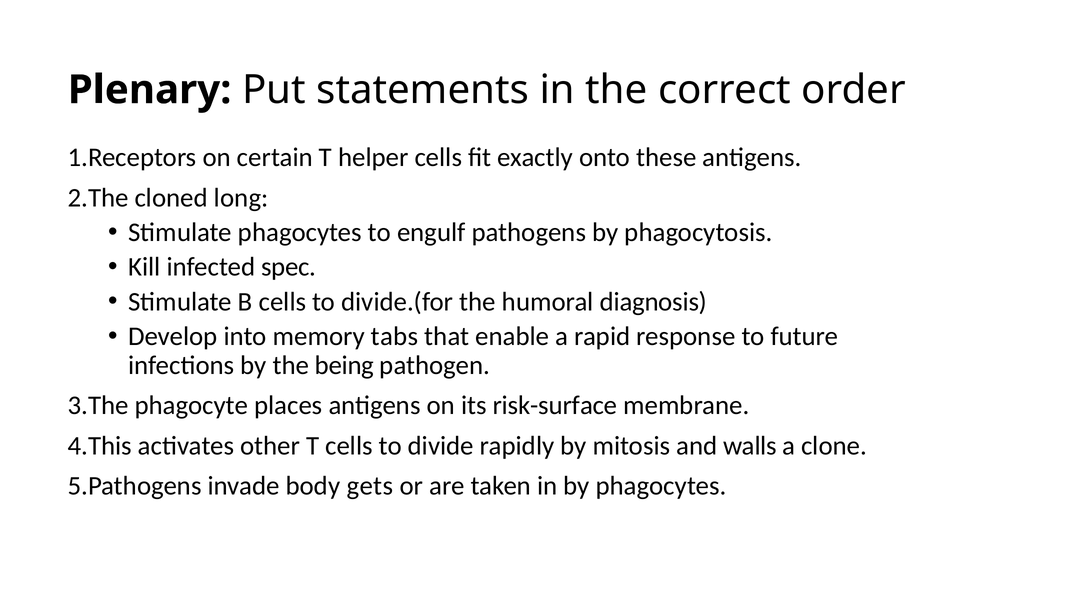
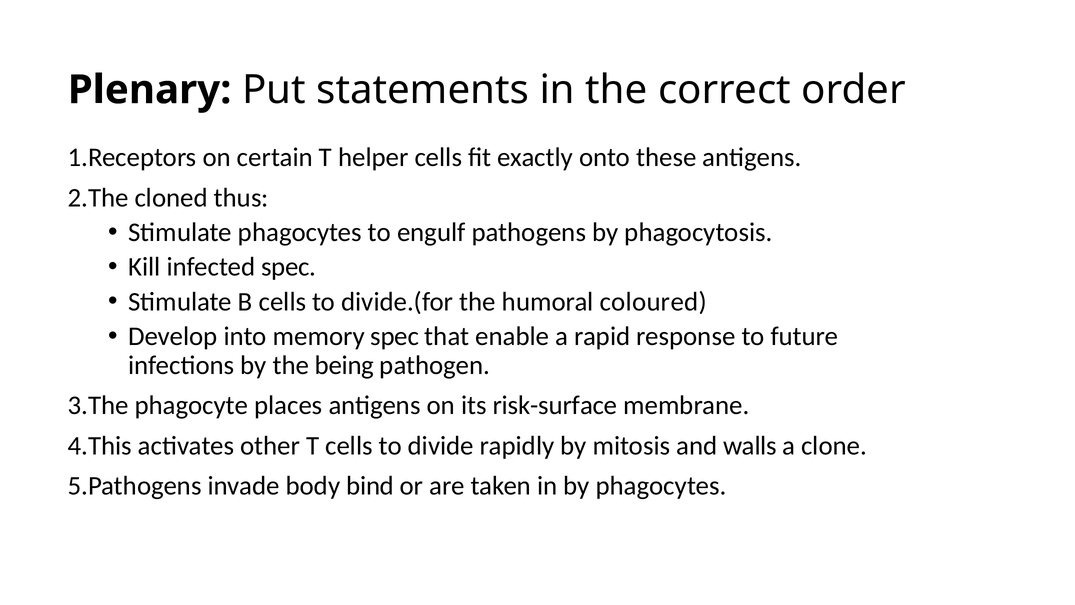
long: long -> thus
diagnosis: diagnosis -> coloured
memory tabs: tabs -> spec
gets: gets -> bind
